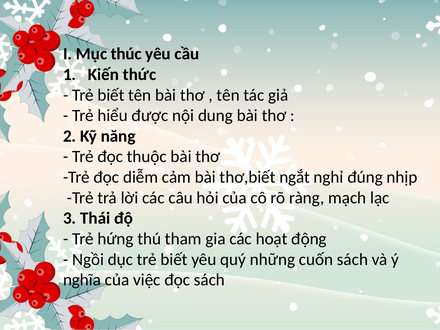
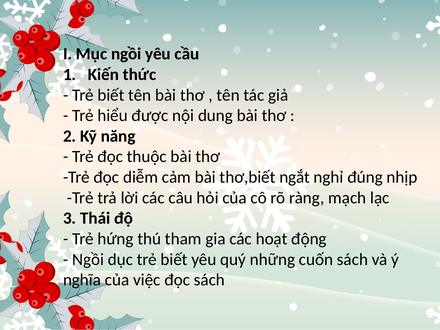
Mục thúc: thúc -> ngồi
